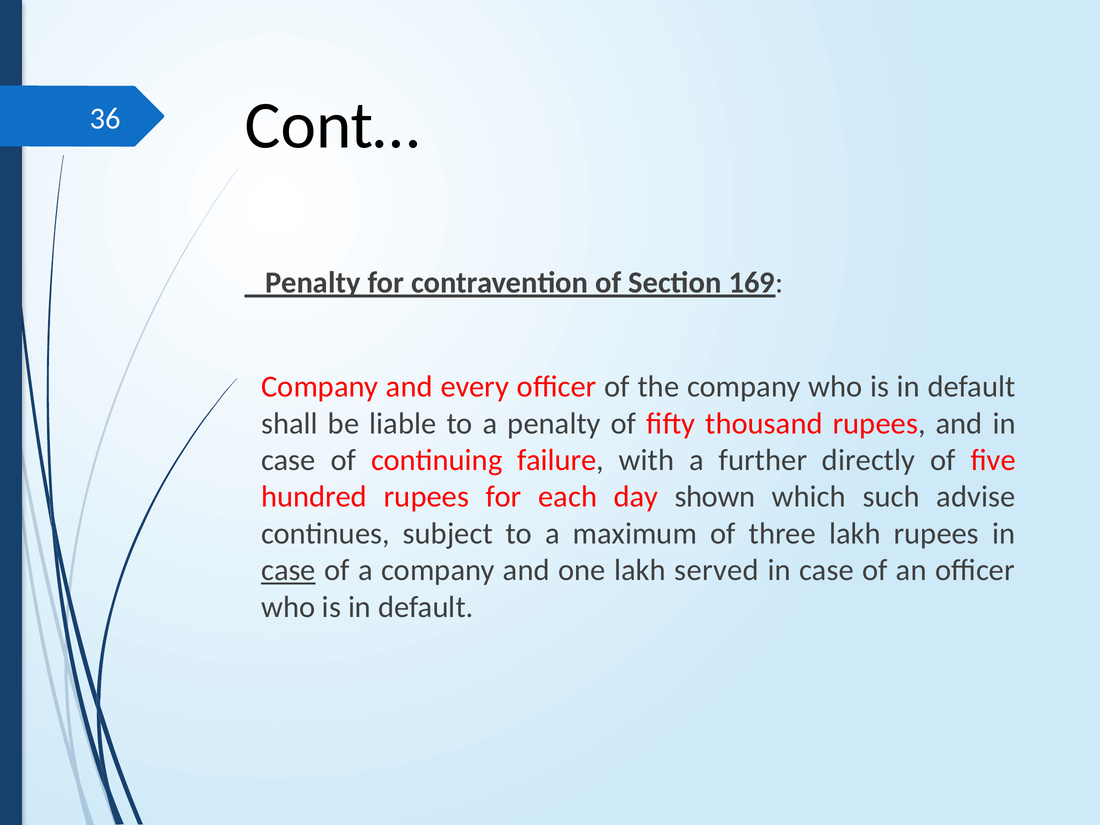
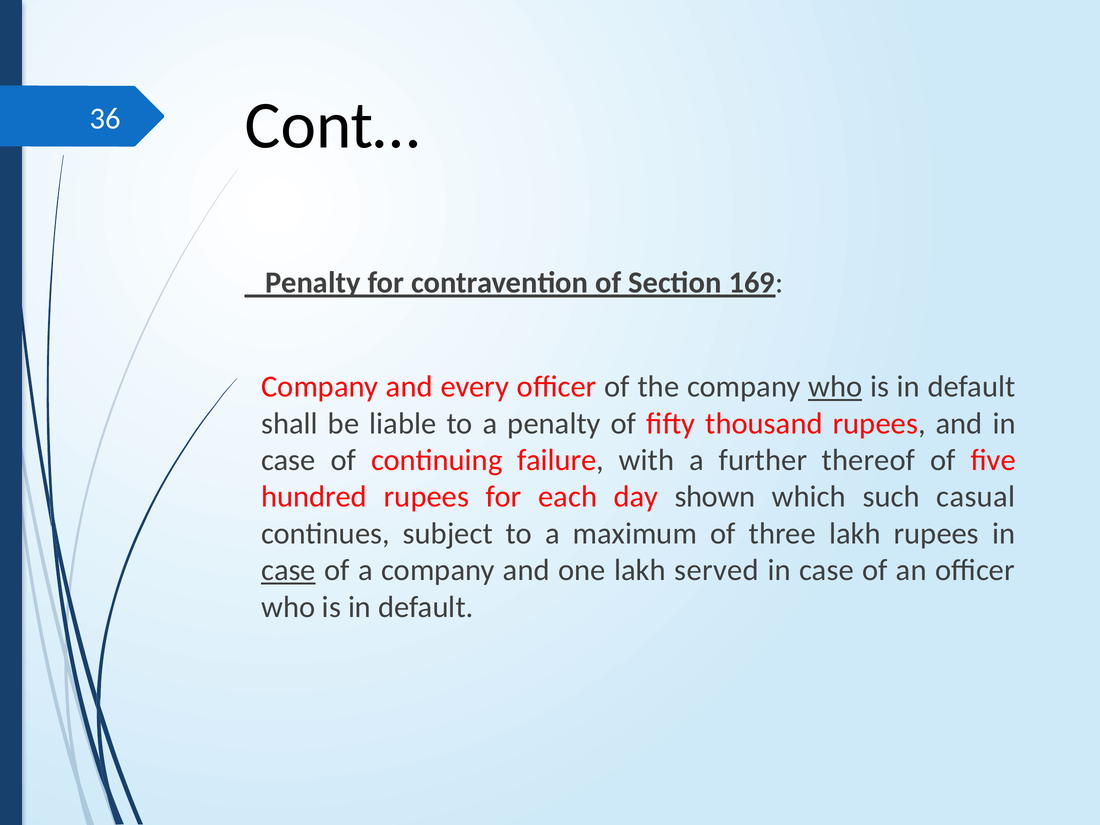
who at (835, 387) underline: none -> present
directly: directly -> thereof
advise: advise -> casual
